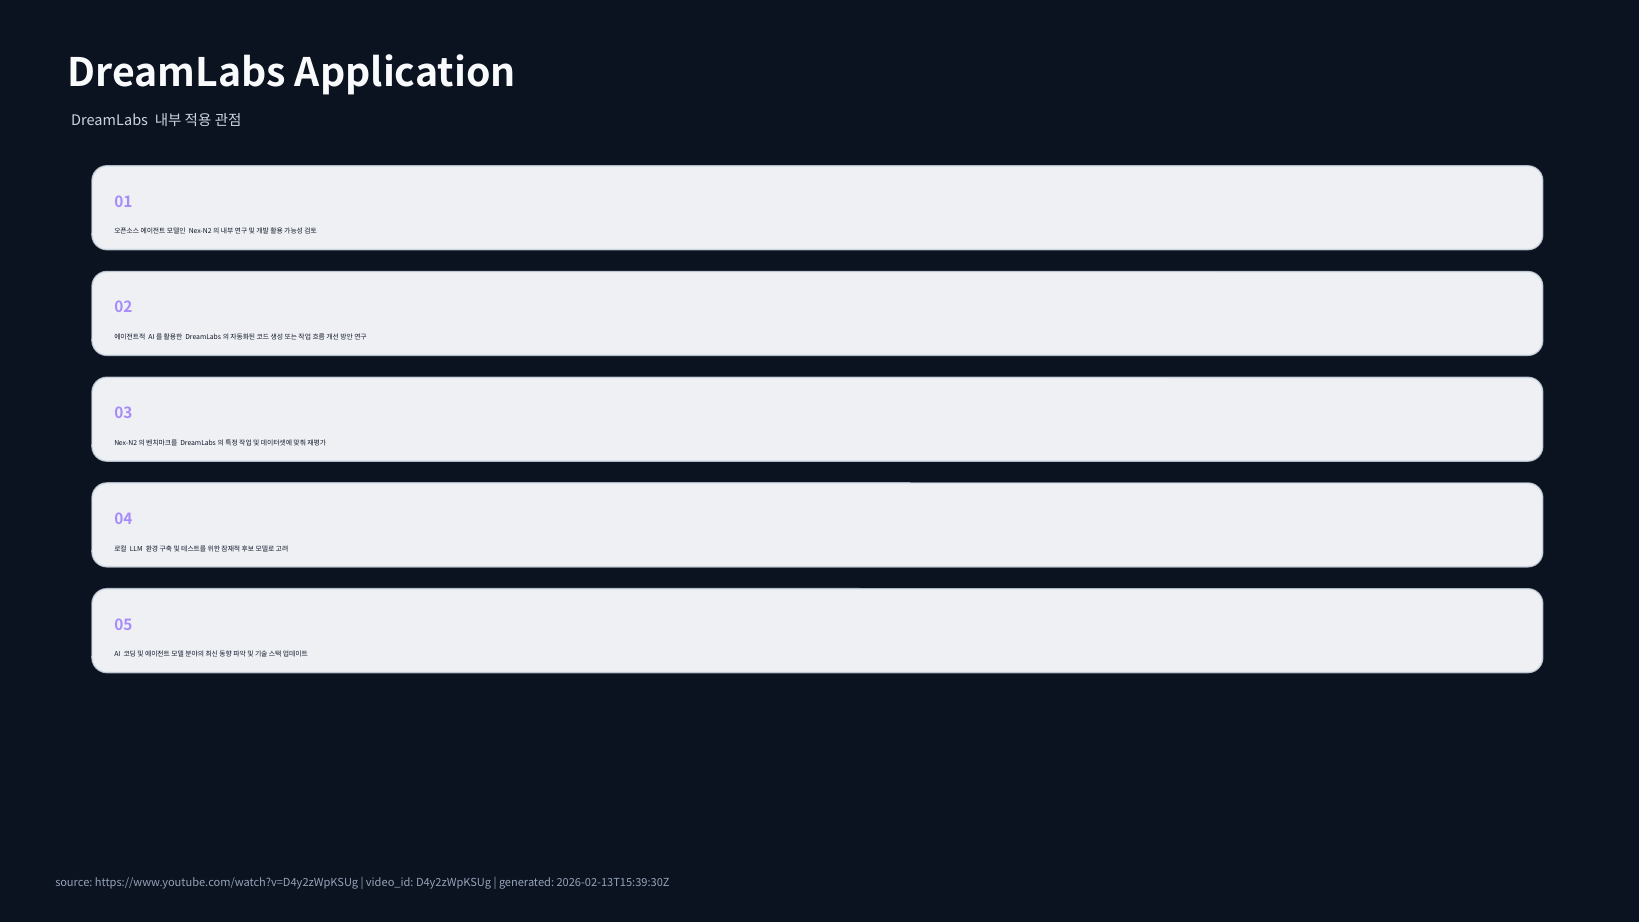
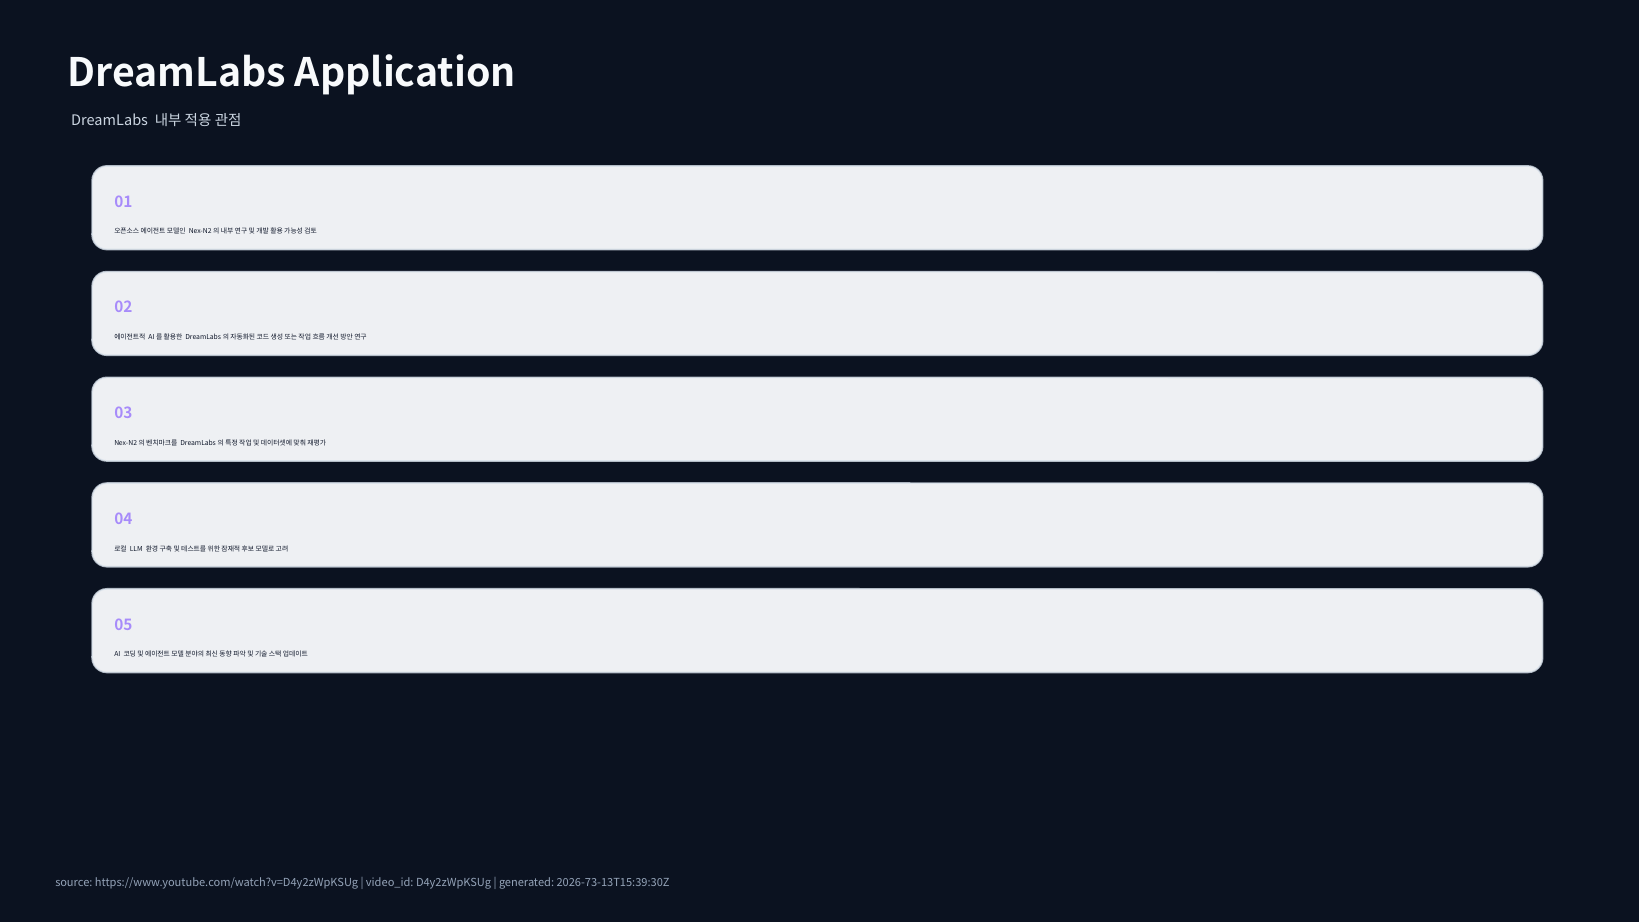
2026-02-13T15:39:30Z: 2026-02-13T15:39:30Z -> 2026-73-13T15:39:30Z
